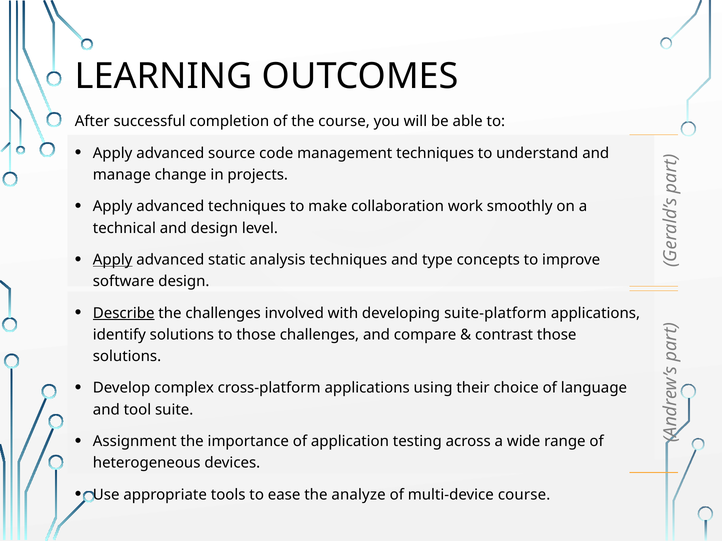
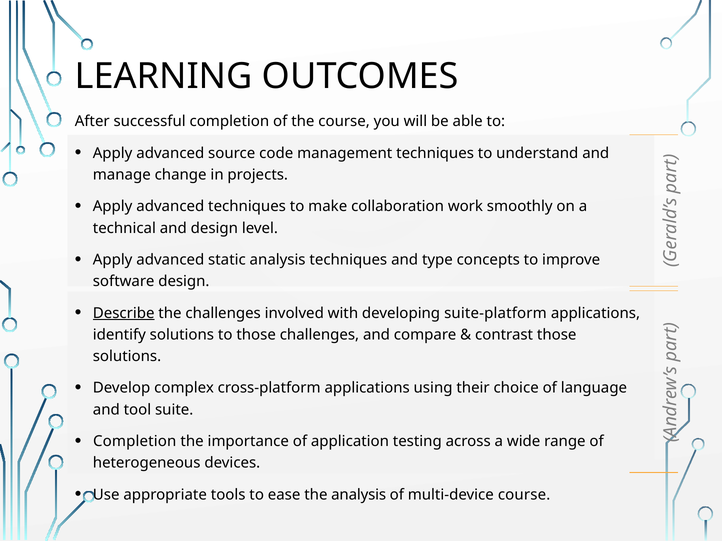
Apply at (113, 260) underline: present -> none
Assignment at (135, 442): Assignment -> Completion
the analyze: analyze -> analysis
